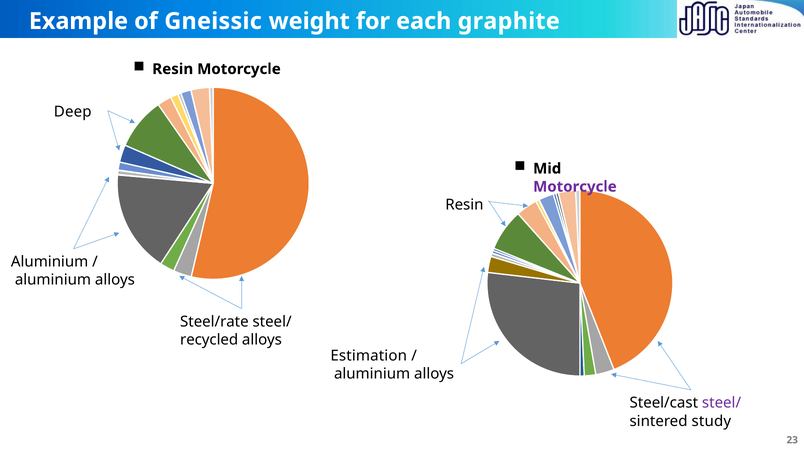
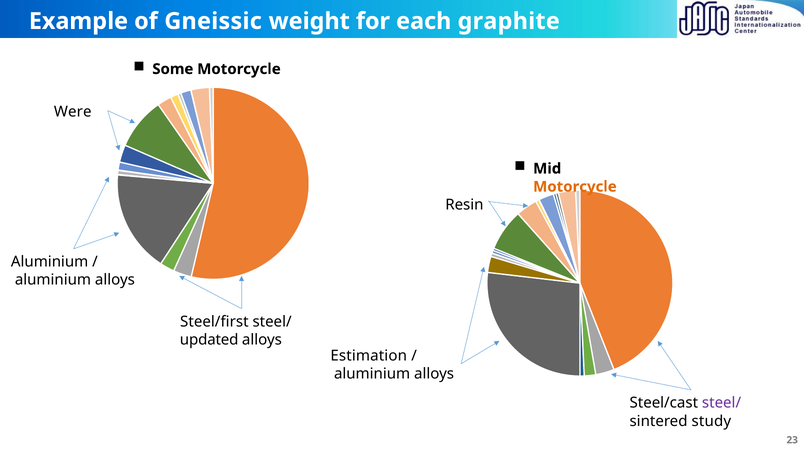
Resin at (173, 69): Resin -> Some
Deep: Deep -> Were
Motorcycle at (575, 187) colour: purple -> orange
Steel/rate: Steel/rate -> Steel/first
recycled: recycled -> updated
